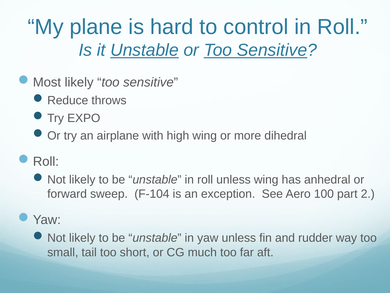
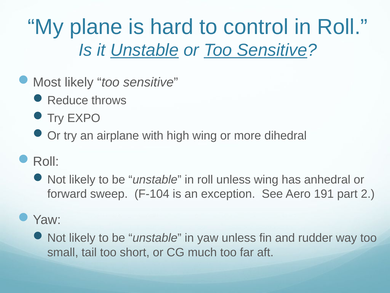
100: 100 -> 191
